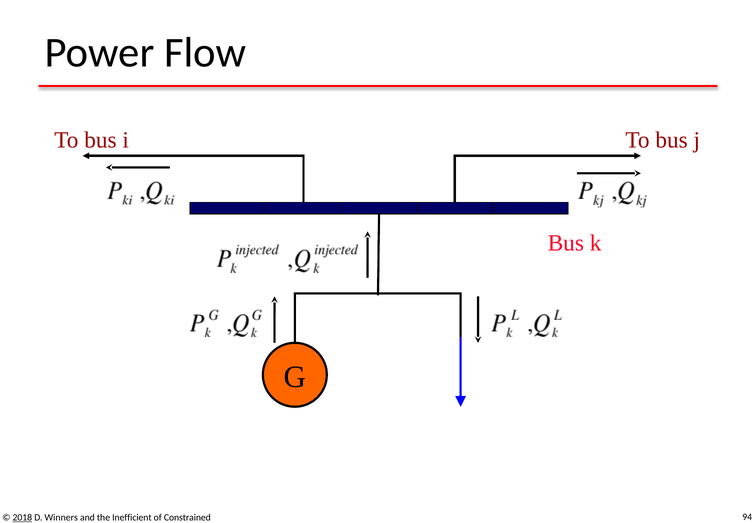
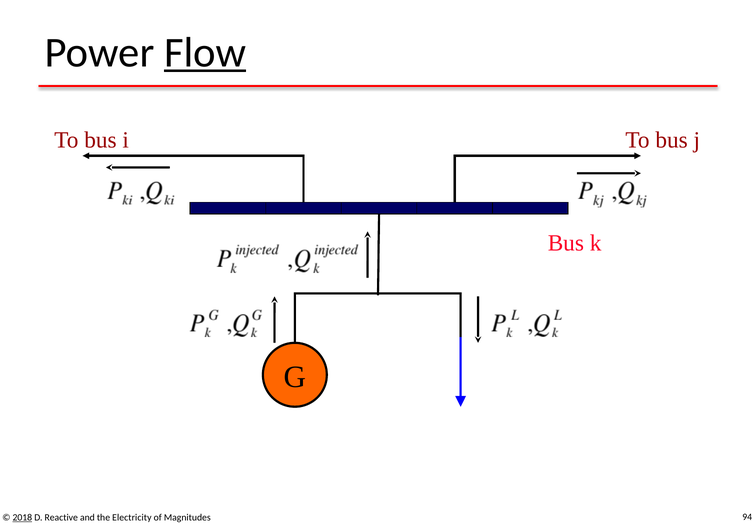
Flow underline: none -> present
Winners: Winners -> Reactive
Inefficient: Inefficient -> Electricity
Constrained: Constrained -> Magnitudes
